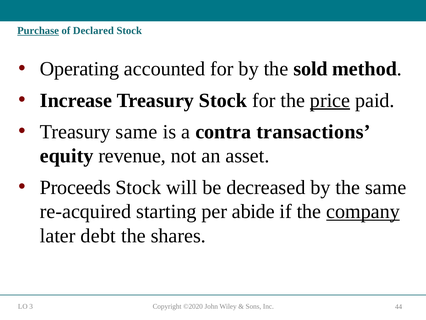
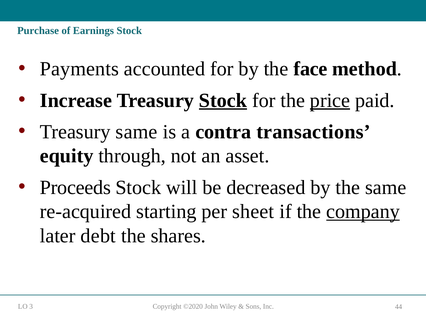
Purchase underline: present -> none
Declared: Declared -> Earnings
Operating: Operating -> Payments
sold: sold -> face
Stock at (223, 100) underline: none -> present
revenue: revenue -> through
abide: abide -> sheet
